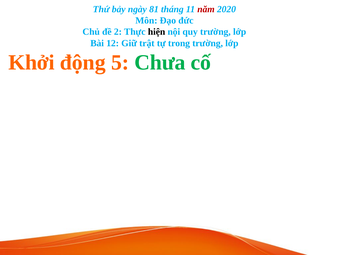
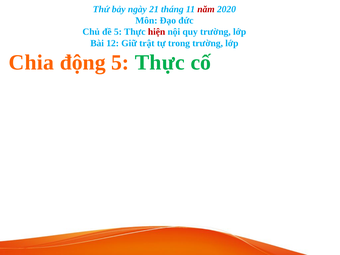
81: 81 -> 21
đề 2: 2 -> 5
hiện colour: black -> red
Khởi: Khởi -> Chia
động 5 Chưa: Chưa -> Thực
